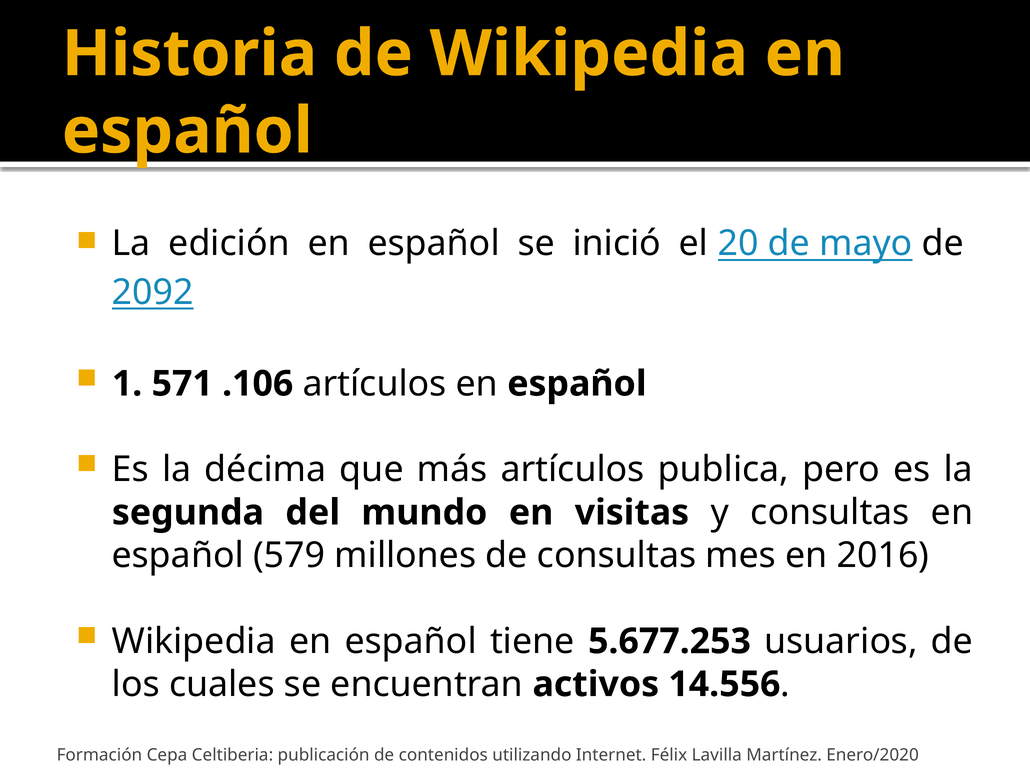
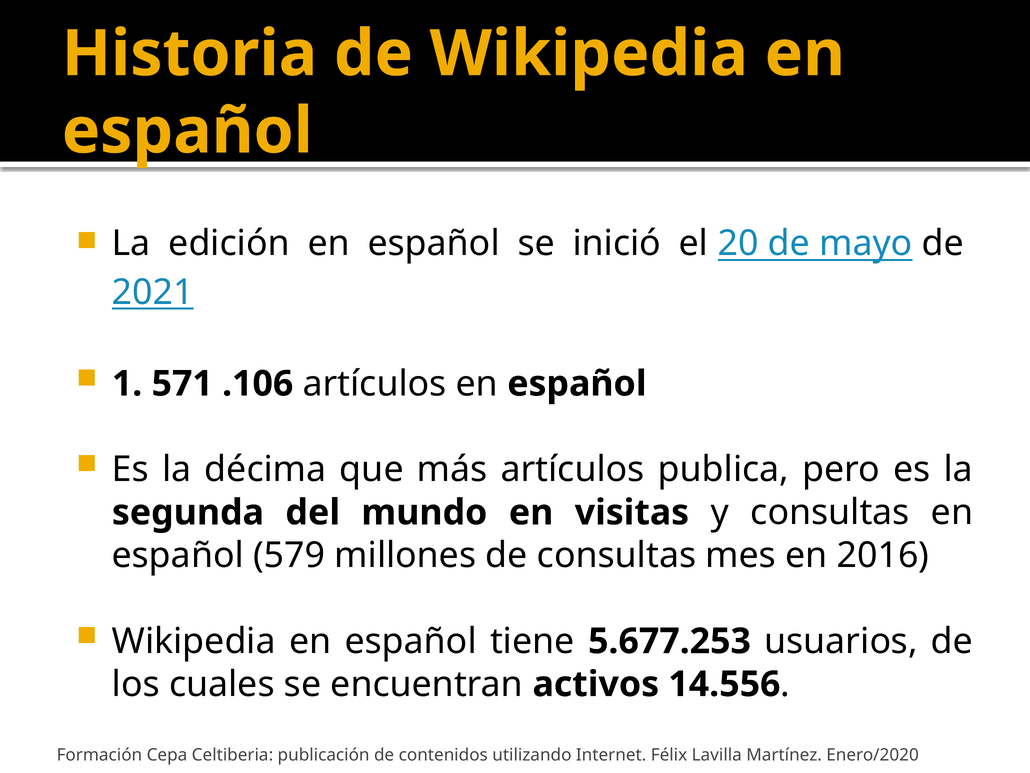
2092: 2092 -> 2021
